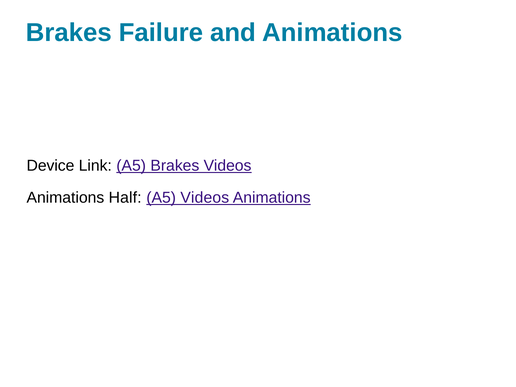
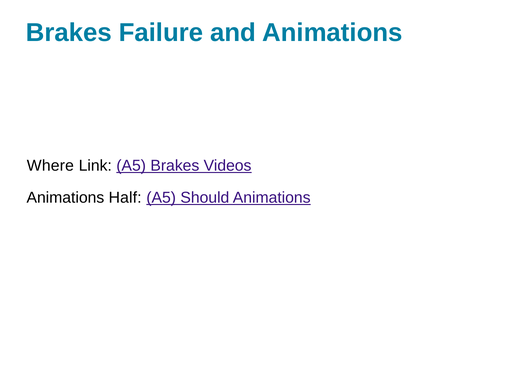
Device: Device -> Where
A5 Videos: Videos -> Should
